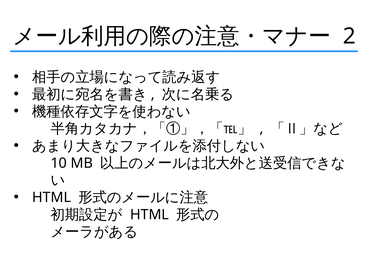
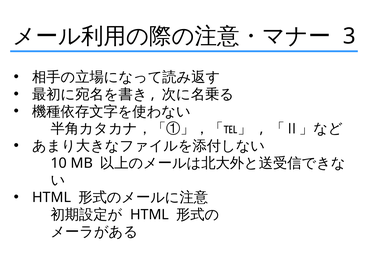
2: 2 -> 3
